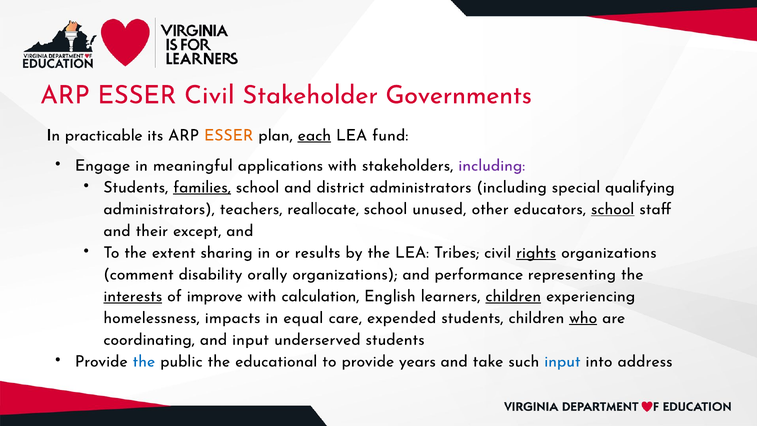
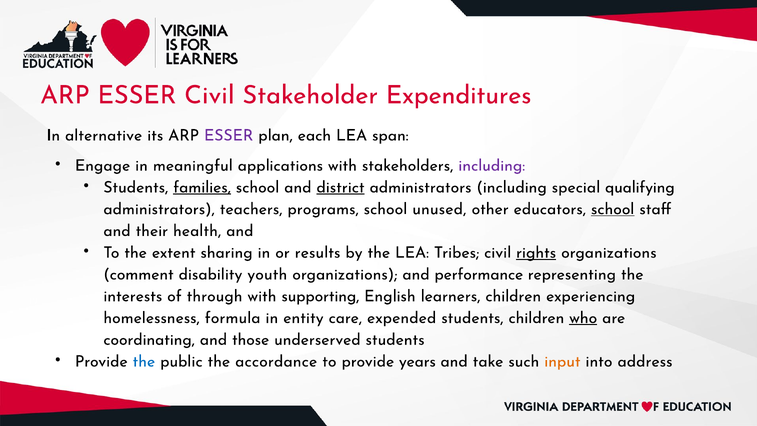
Governments: Governments -> Expenditures
practicable: practicable -> alternative
ESSER at (229, 135) colour: orange -> purple
each underline: present -> none
fund: fund -> span
district underline: none -> present
reallocate: reallocate -> programs
except: except -> health
orally: orally -> youth
interests underline: present -> none
improve: improve -> through
calculation: calculation -> supporting
children at (513, 296) underline: present -> none
impacts: impacts -> formula
equal: equal -> entity
and input: input -> those
educational: educational -> accordance
input at (562, 361) colour: blue -> orange
